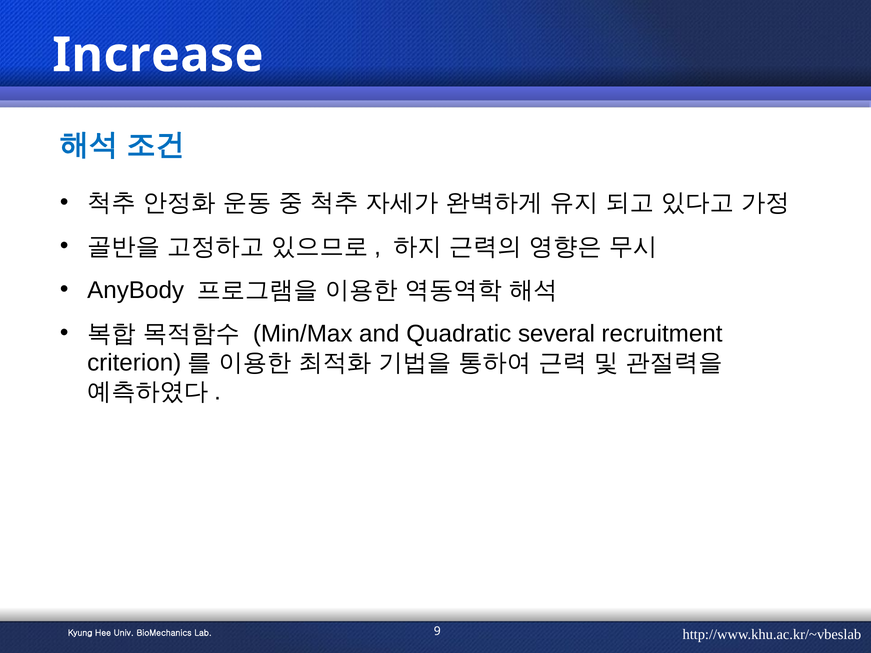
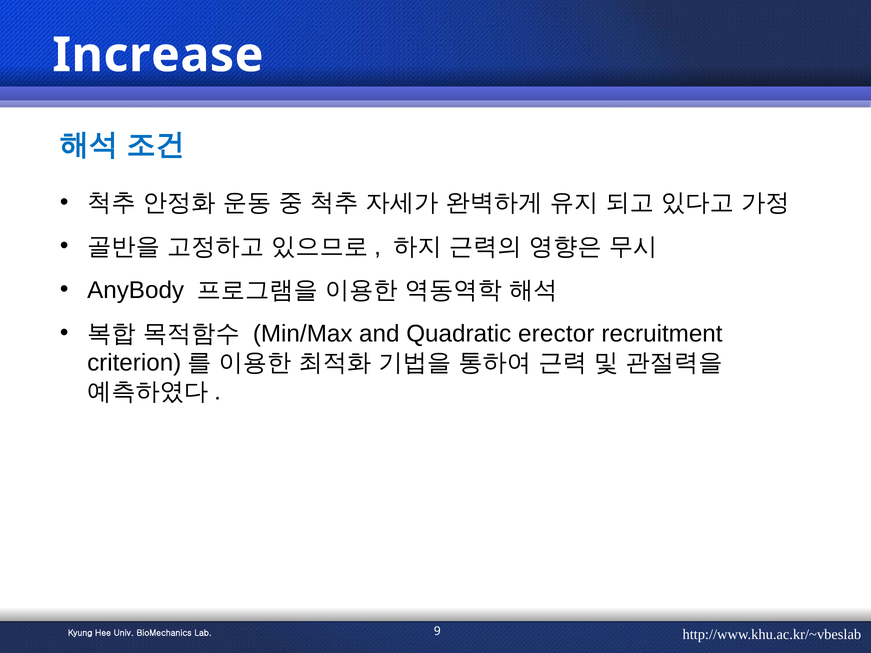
several: several -> erector
